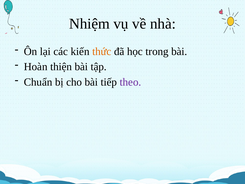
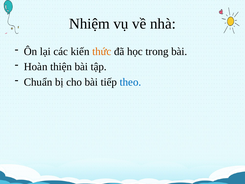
theo colour: purple -> blue
